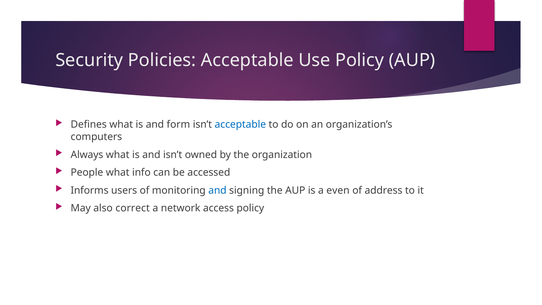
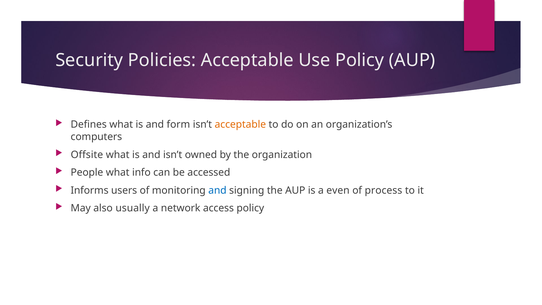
acceptable at (240, 125) colour: blue -> orange
Always: Always -> Offsite
address: address -> process
correct: correct -> usually
